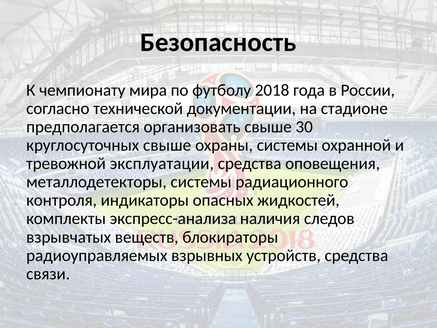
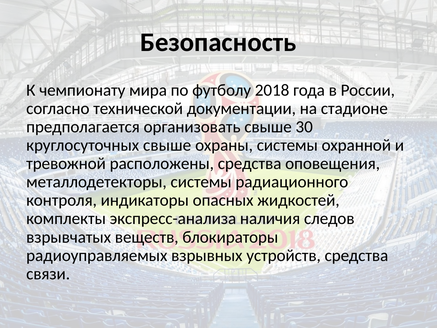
эксплуатации: эксплуатации -> расположены
